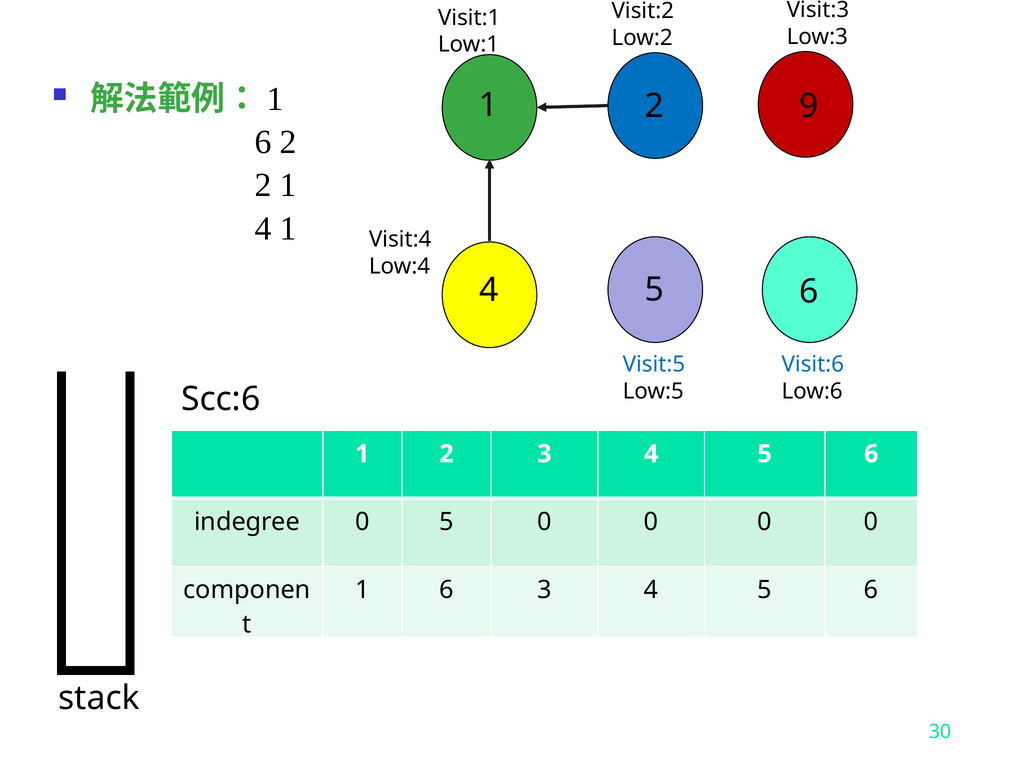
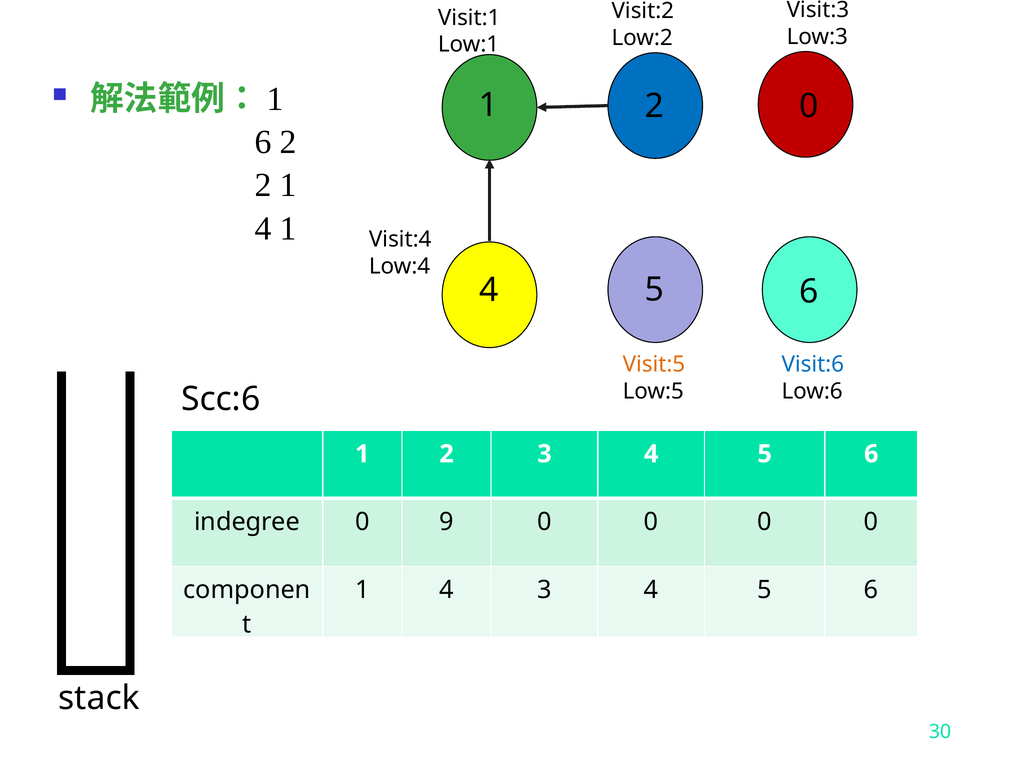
1 9: 9 -> 0
Visit:5 colour: blue -> orange
0 5: 5 -> 9
6 at (447, 590): 6 -> 4
